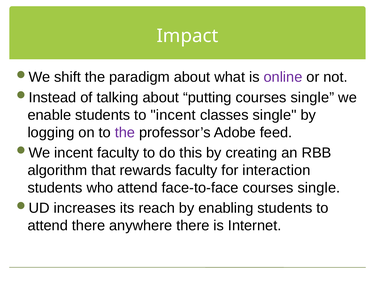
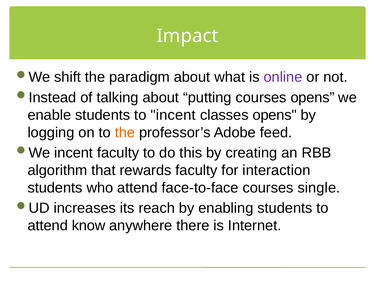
putting courses single: single -> opens
classes single: single -> opens
the at (125, 133) colour: purple -> orange
attend there: there -> know
